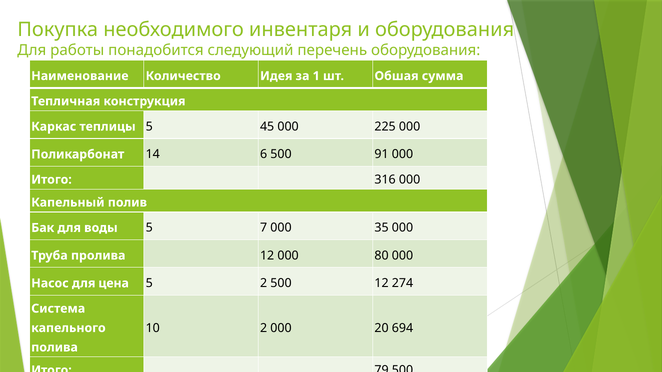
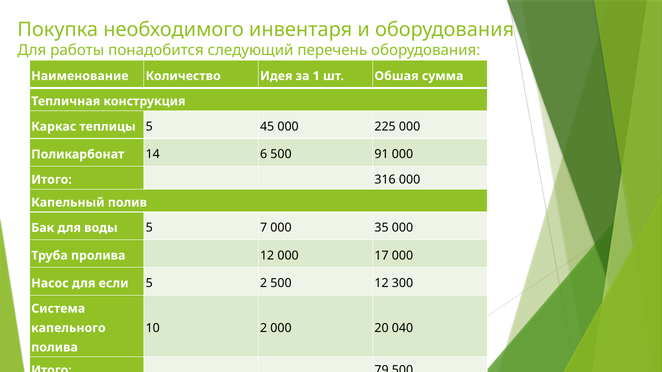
80: 80 -> 17
цена: цена -> если
274: 274 -> 300
694: 694 -> 040
